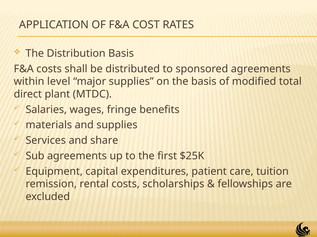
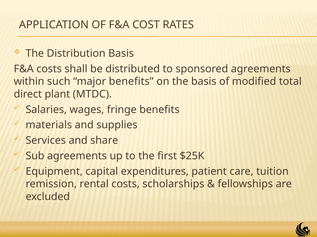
level: level -> such
major supplies: supplies -> benefits
